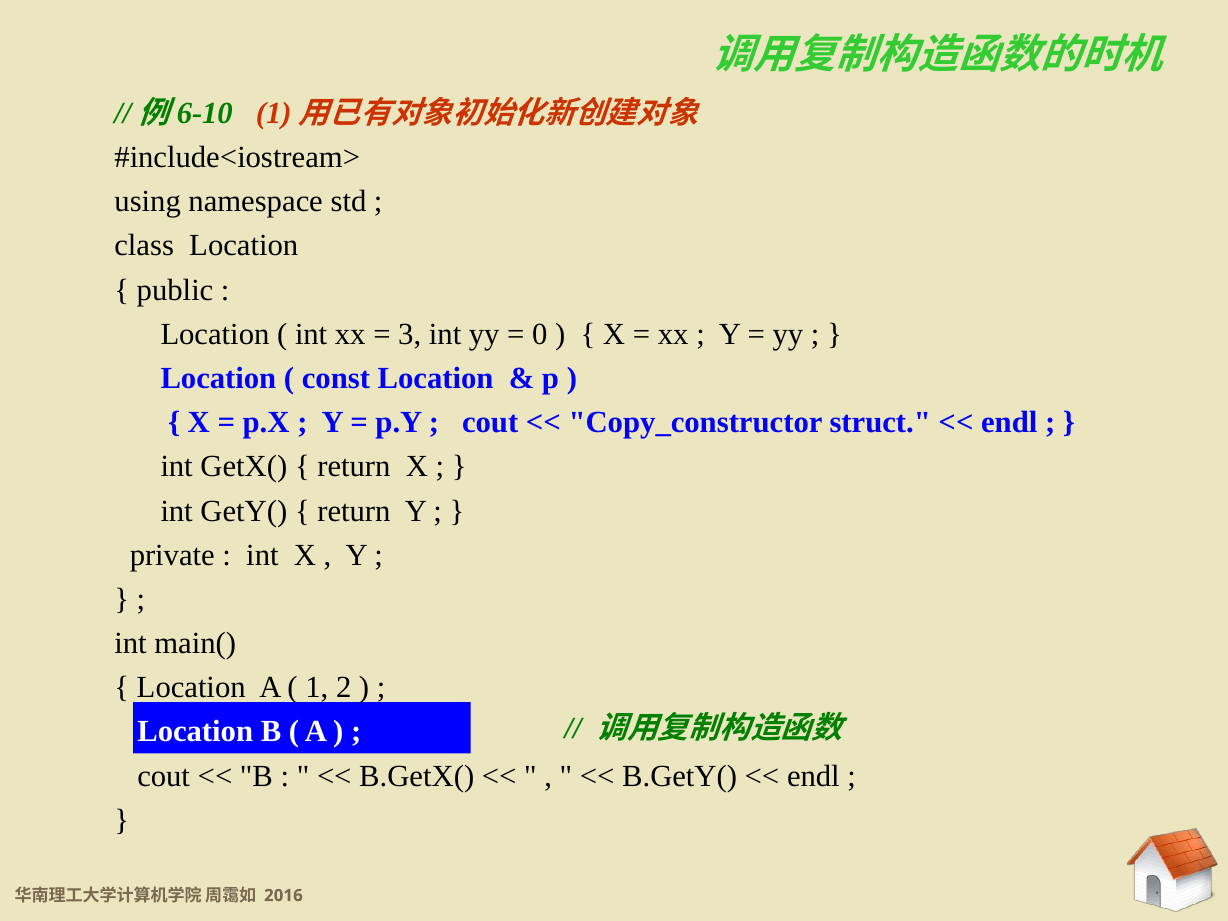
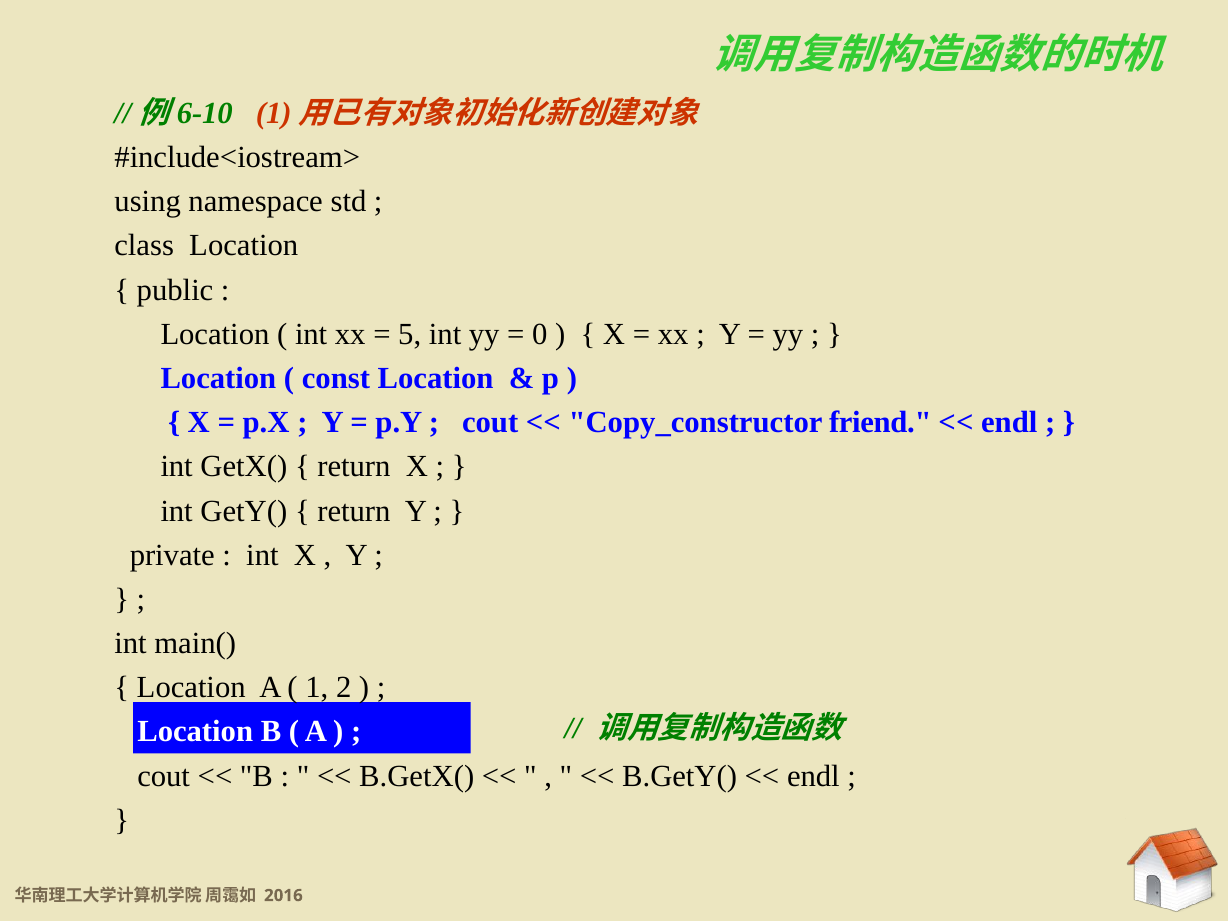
3: 3 -> 5
struct: struct -> friend
